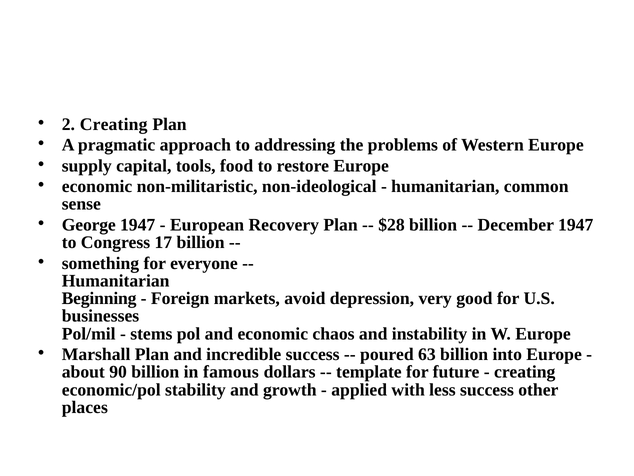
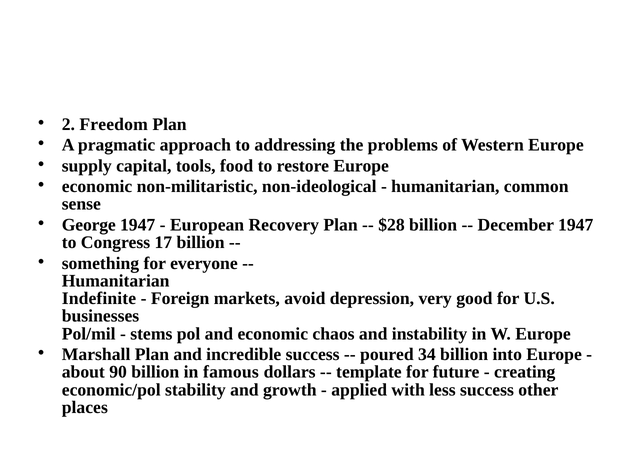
2 Creating: Creating -> Freedom
Beginning: Beginning -> Indefinite
63: 63 -> 34
